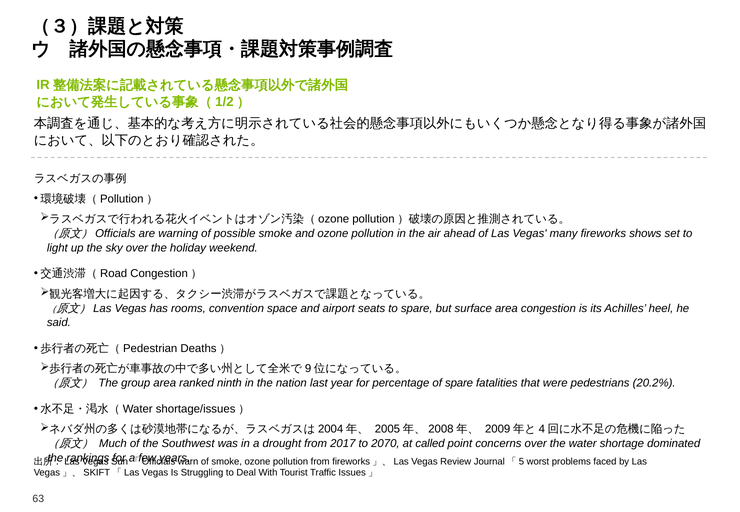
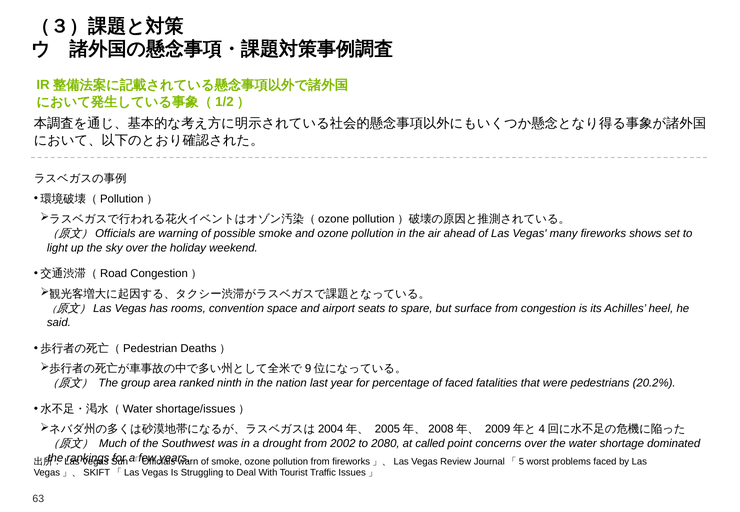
surface area: area -> from
of spare: spare -> faced
2017: 2017 -> 2002
2070: 2070 -> 2080
